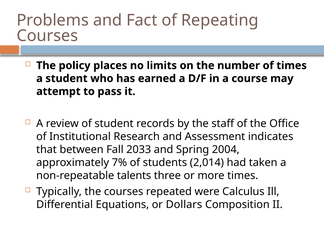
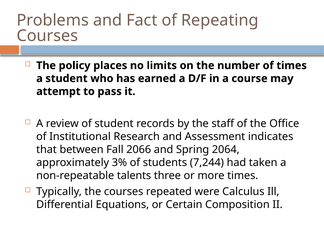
2033: 2033 -> 2066
2004: 2004 -> 2064
7%: 7% -> 3%
2,014: 2,014 -> 7,244
Dollars: Dollars -> Certain
